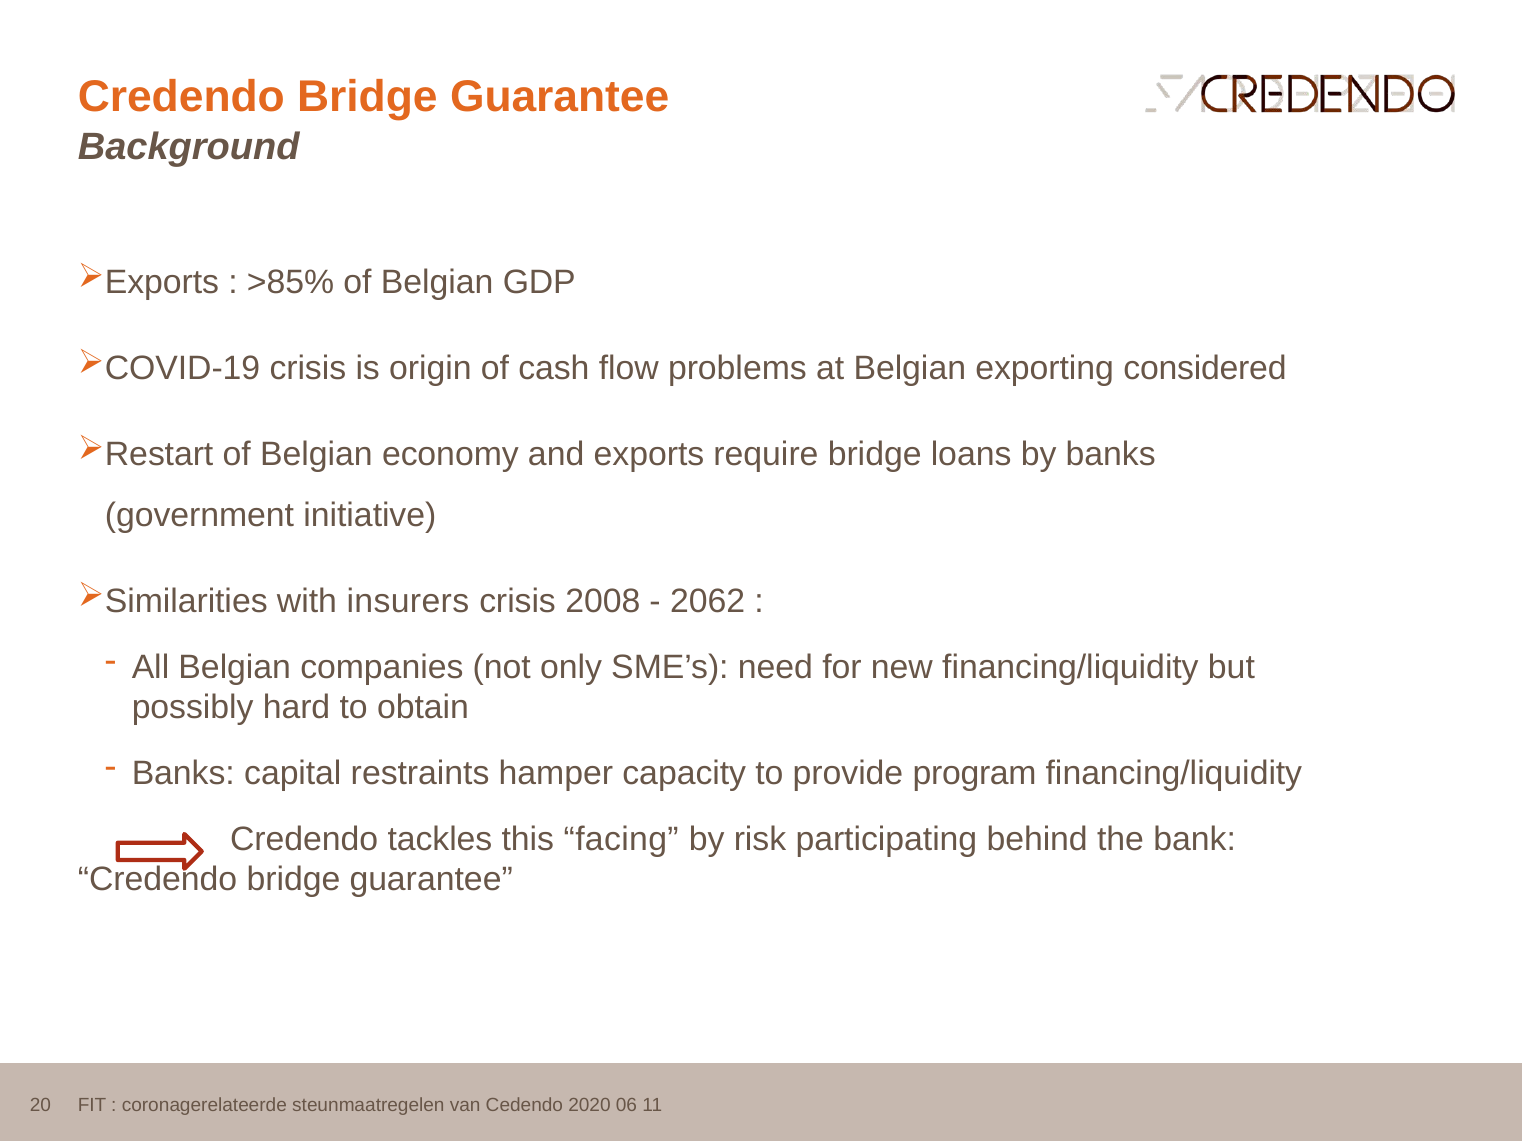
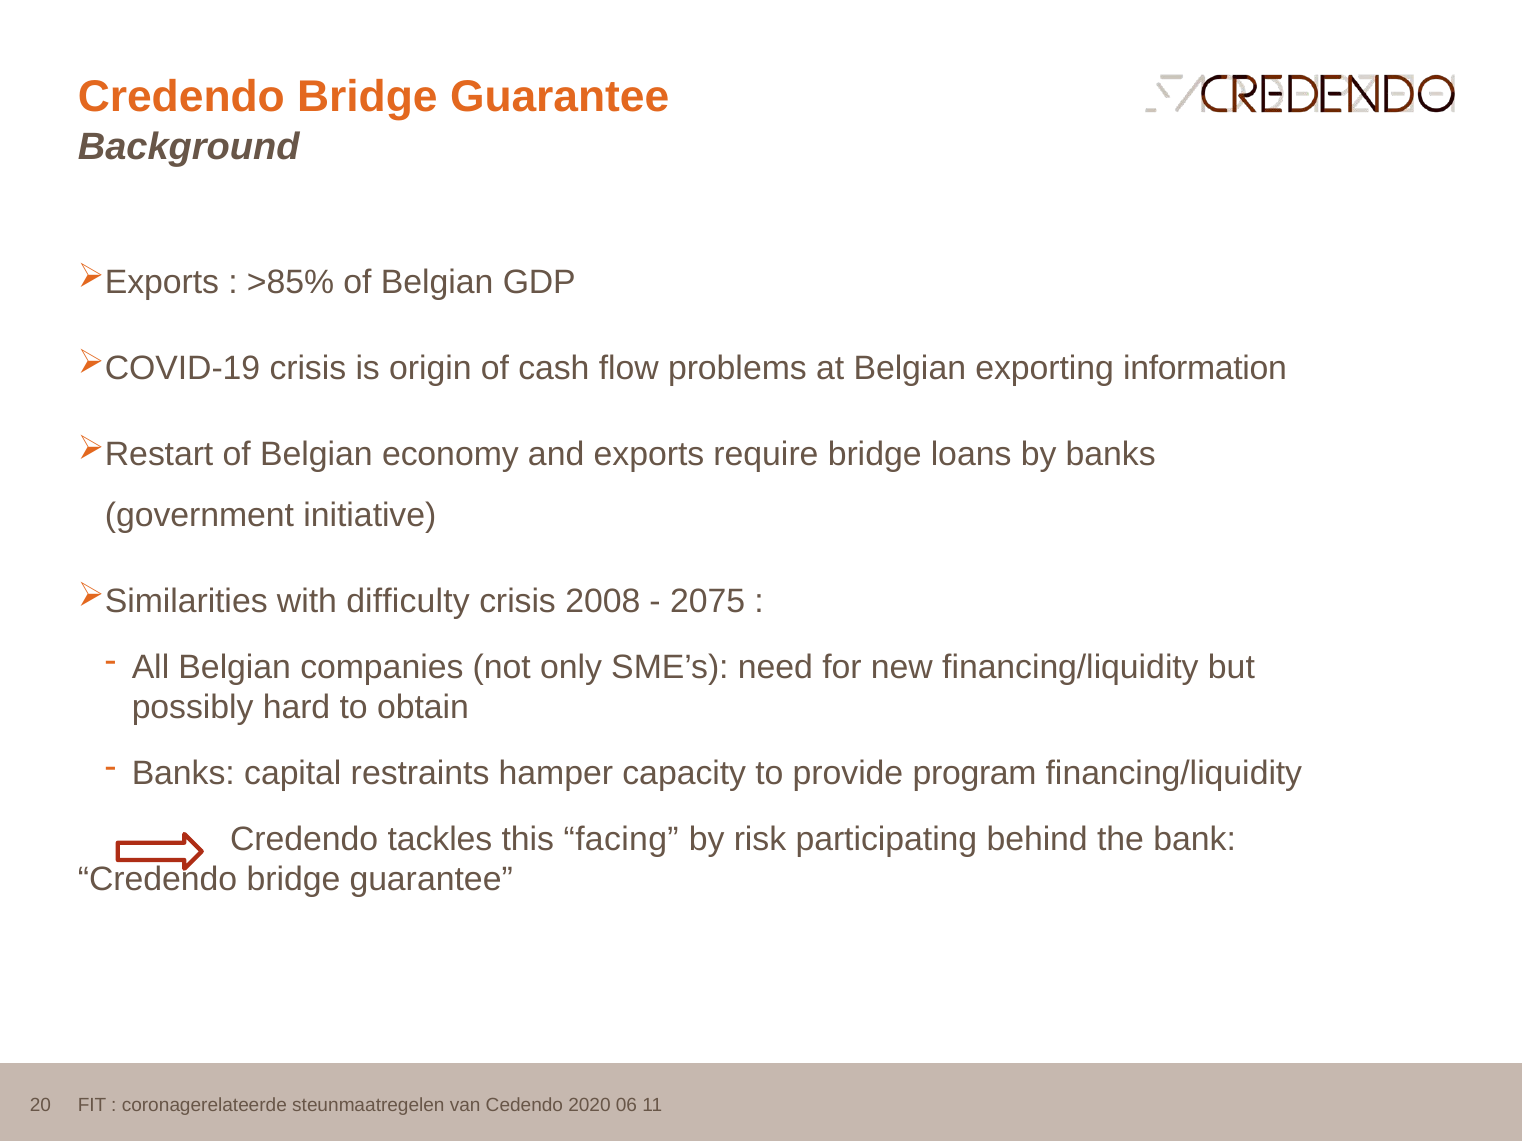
considered: considered -> information
insurers: insurers -> difficulty
2062: 2062 -> 2075
